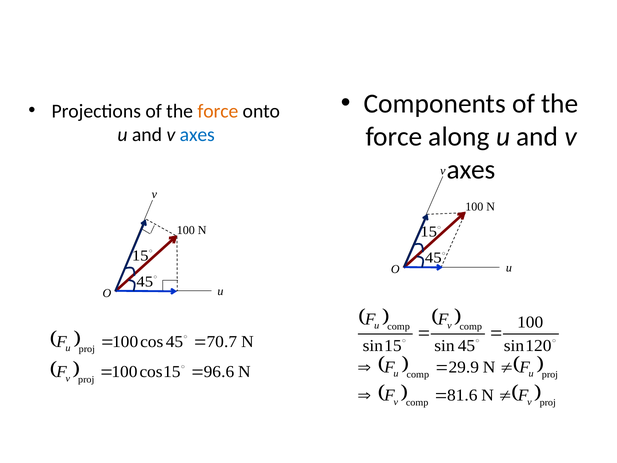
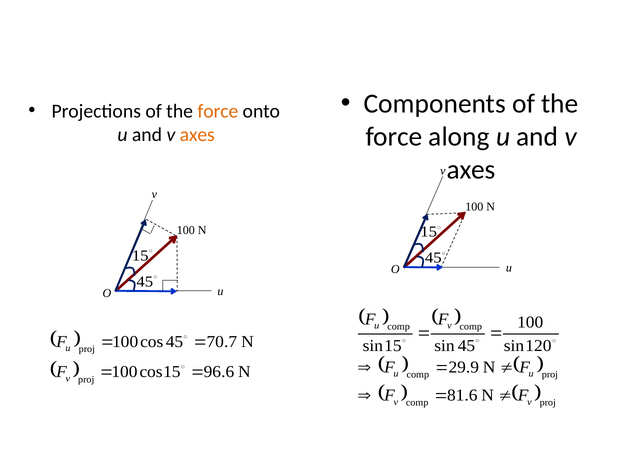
axes at (197, 135) colour: blue -> orange
